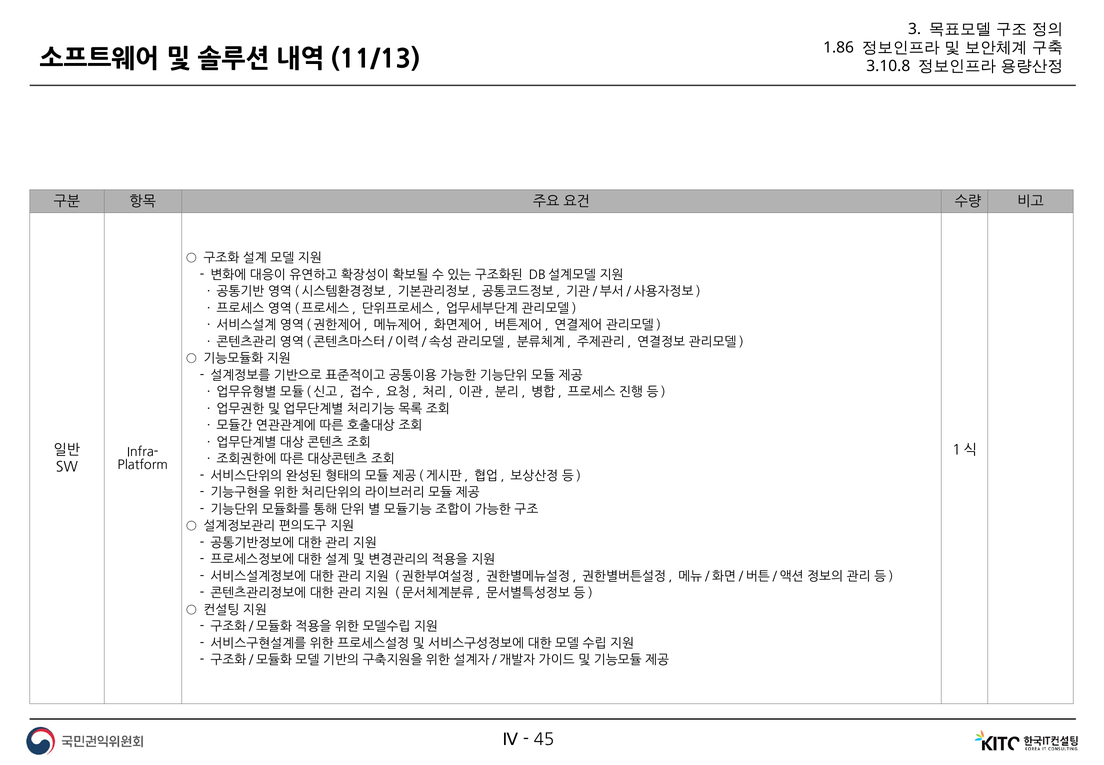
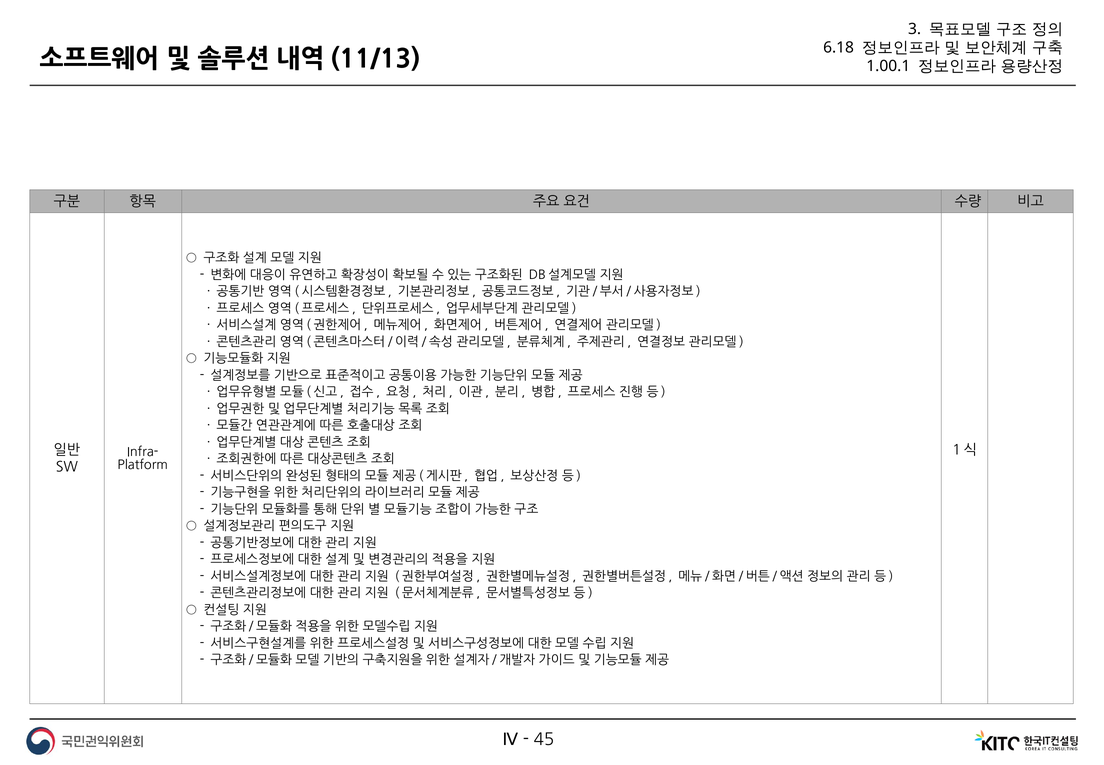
1.86: 1.86 -> 6.18
3.10.8: 3.10.8 -> 1.00.1
